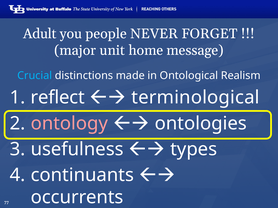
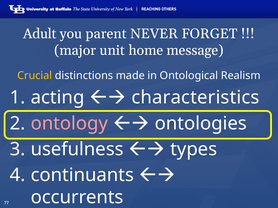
people: people -> parent
Crucial colour: light blue -> yellow
reflect: reflect -> acting
terminological: terminological -> characteristics
